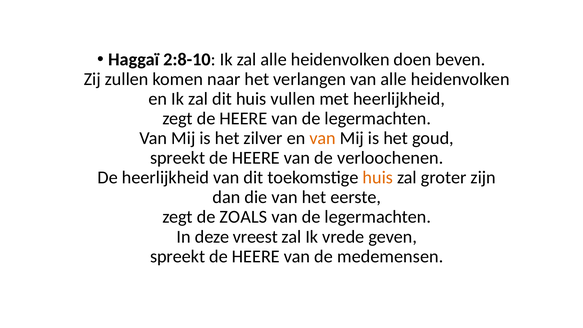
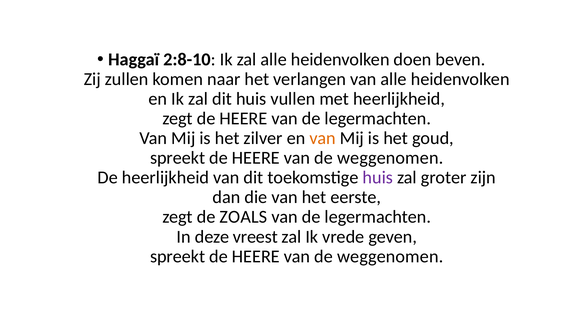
verloochenen at (390, 158): verloochenen -> weggenomen
huis at (378, 178) colour: orange -> purple
medemensen at (390, 256): medemensen -> weggenomen
